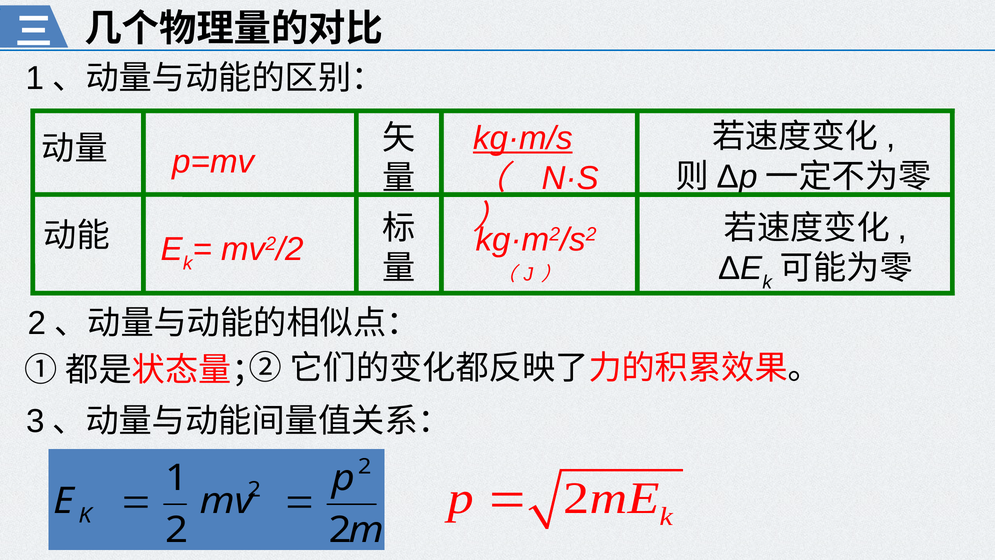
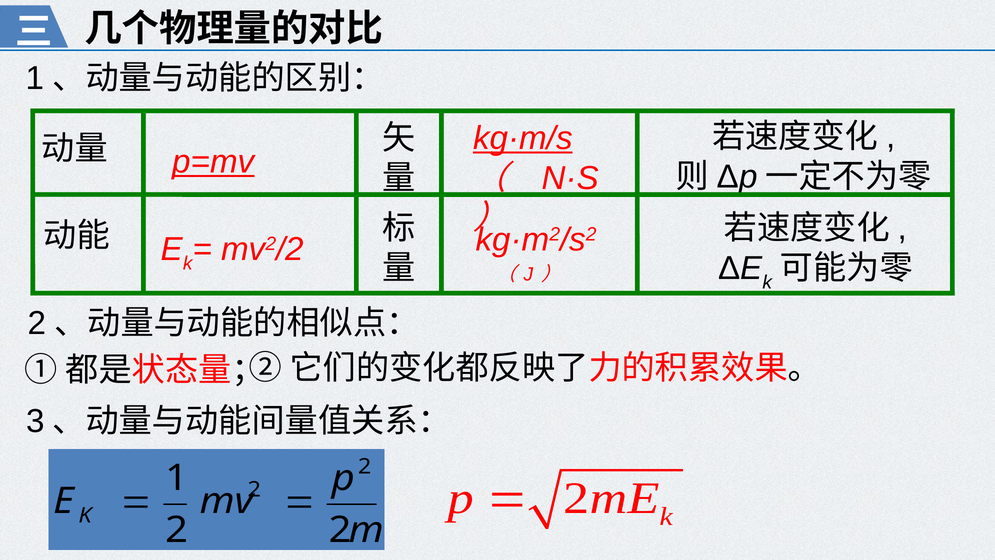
p=mv underline: none -> present
